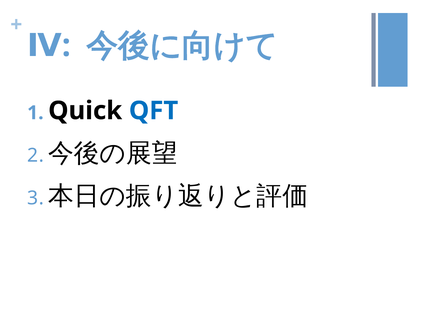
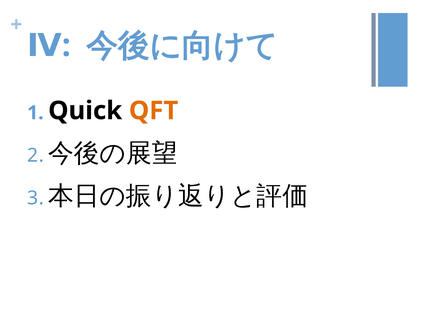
QFT colour: blue -> orange
